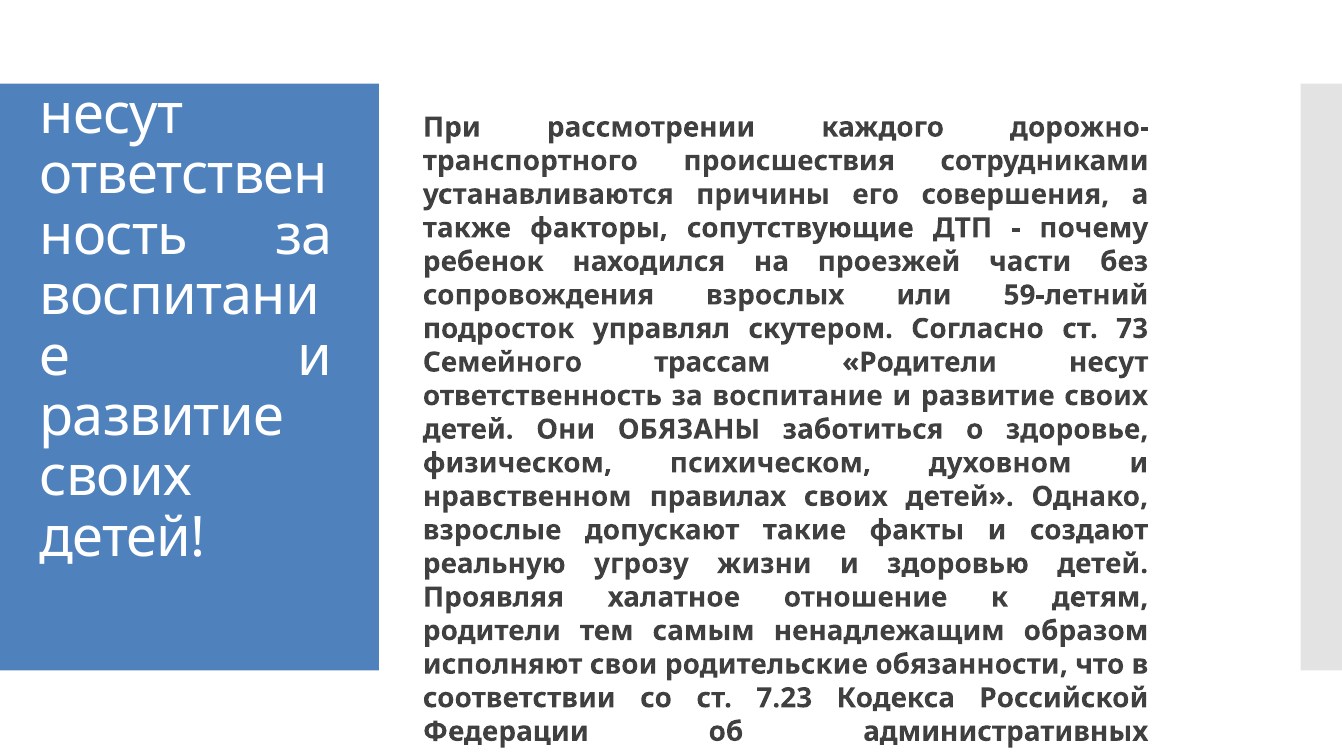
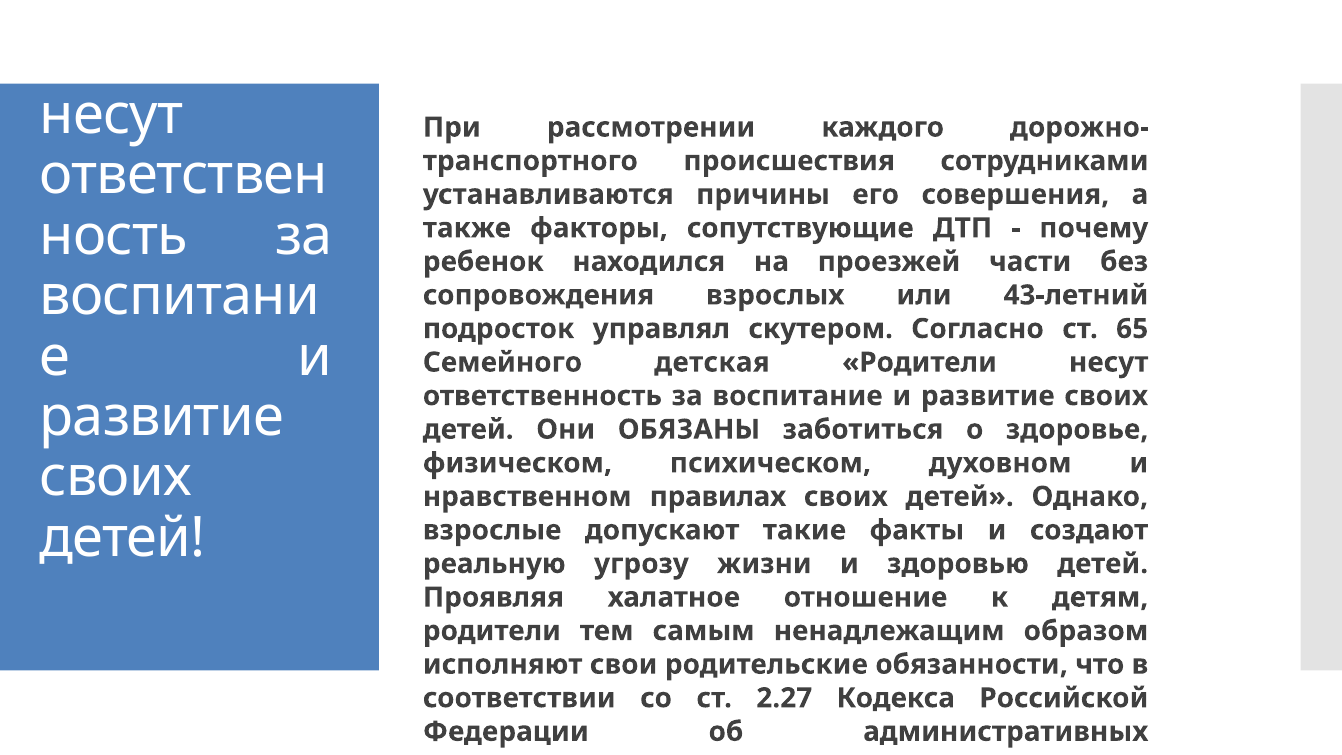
59-летний: 59-летний -> 43-летний
73: 73 -> 65
трассам: трассам -> детская
7.23: 7.23 -> 2.27
